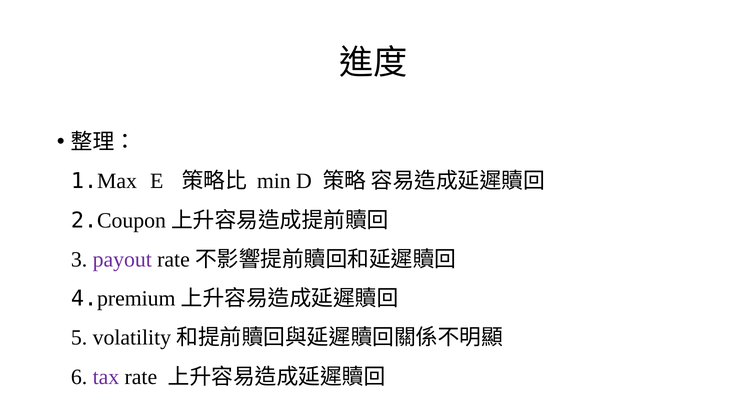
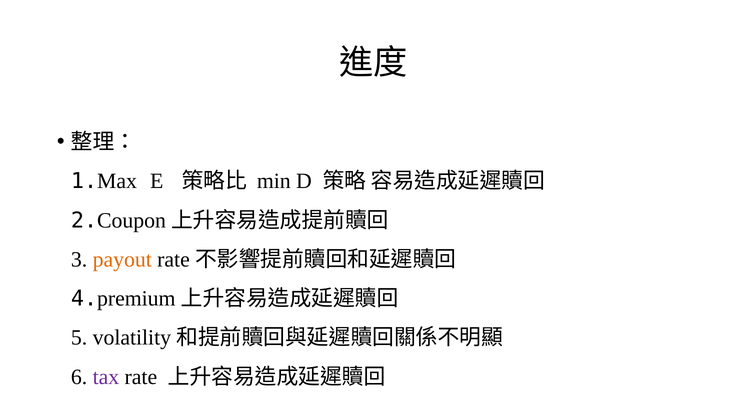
payout colour: purple -> orange
